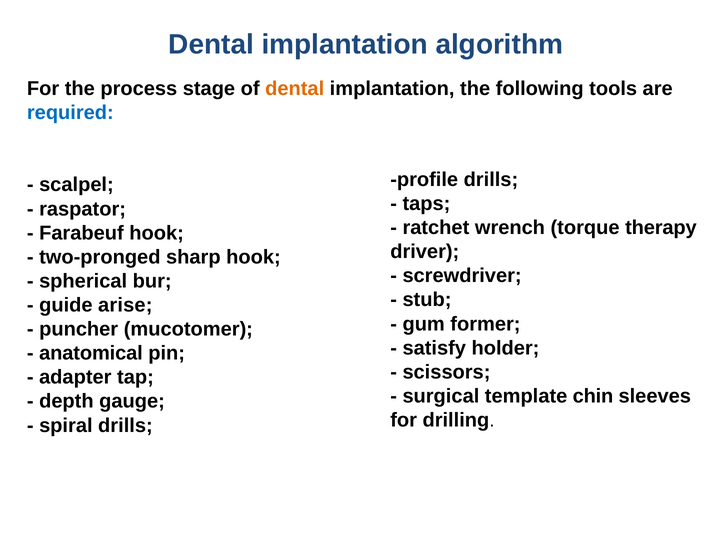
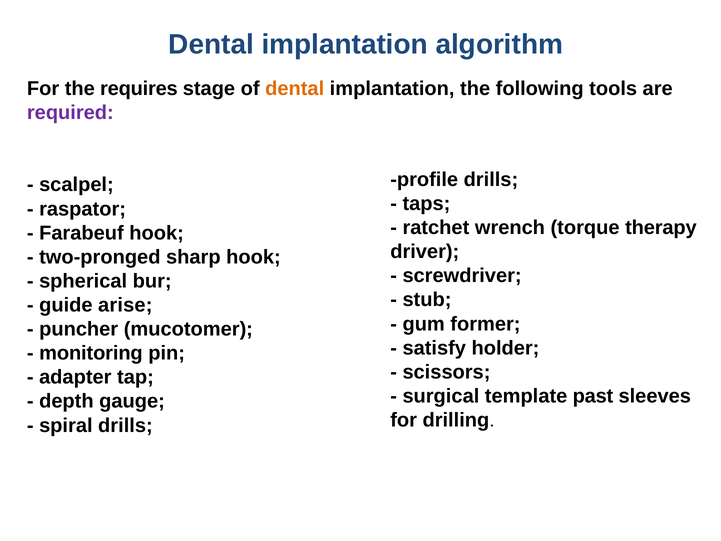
process: process -> requires
required colour: blue -> purple
anatomical: anatomical -> monitoring
chin: chin -> past
